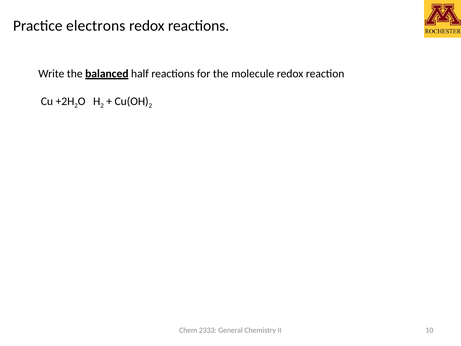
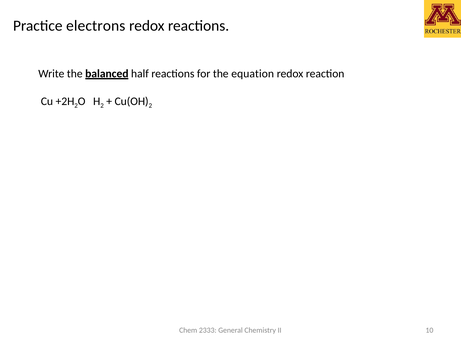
molecule: molecule -> equation
